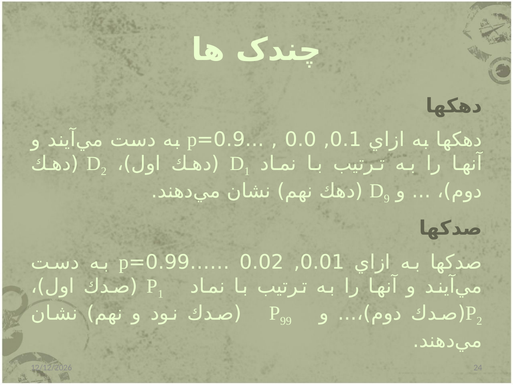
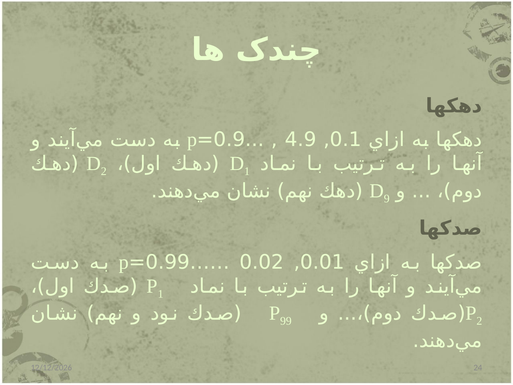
0.0: 0.0 -> 4.9
